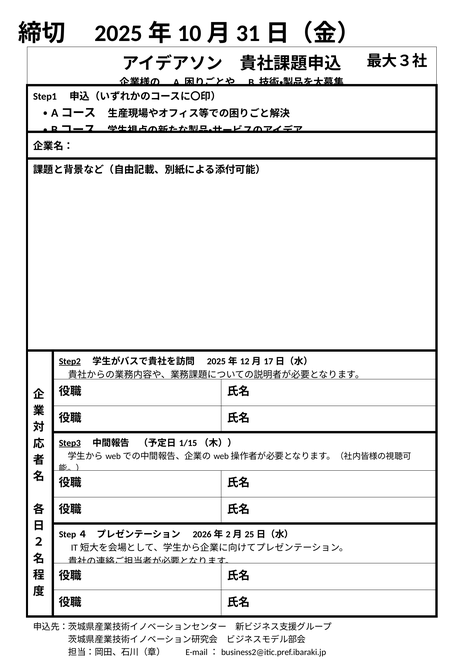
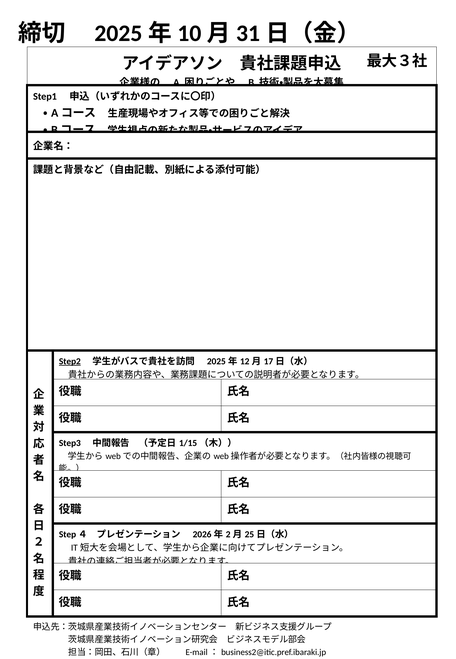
Step3 underline: present -> none
